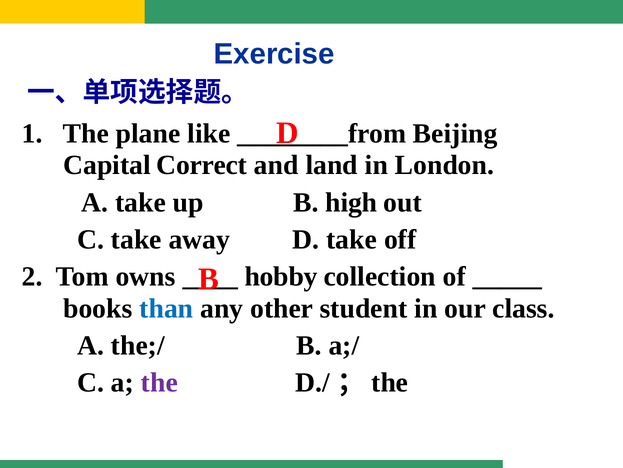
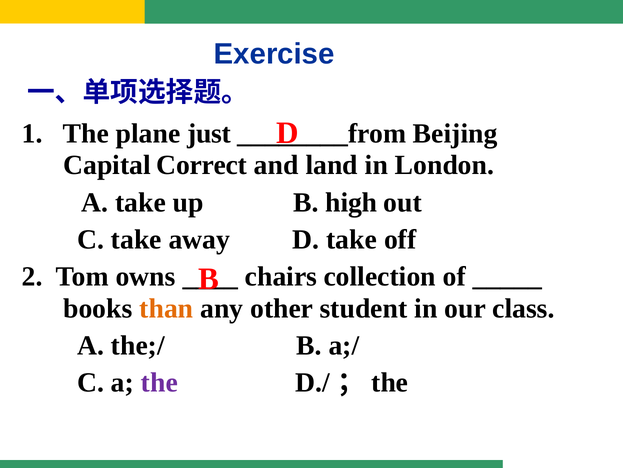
like: like -> just
hobby: hobby -> chairs
than colour: blue -> orange
